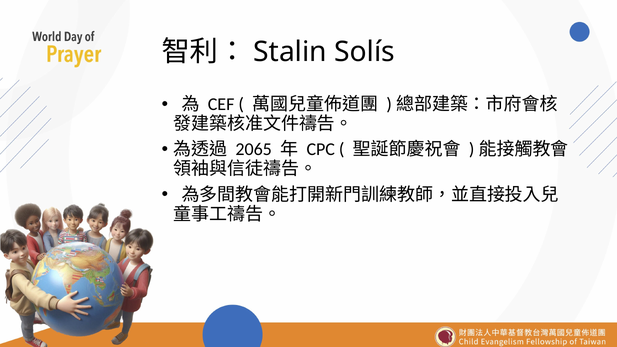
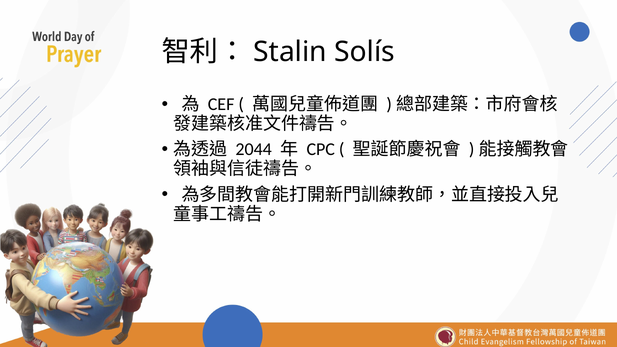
2065: 2065 -> 2044
